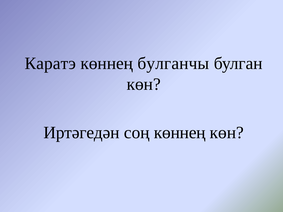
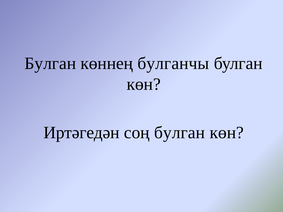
Каратэ at (50, 63): Каратэ -> Булган
соң көннең: көннең -> булган
